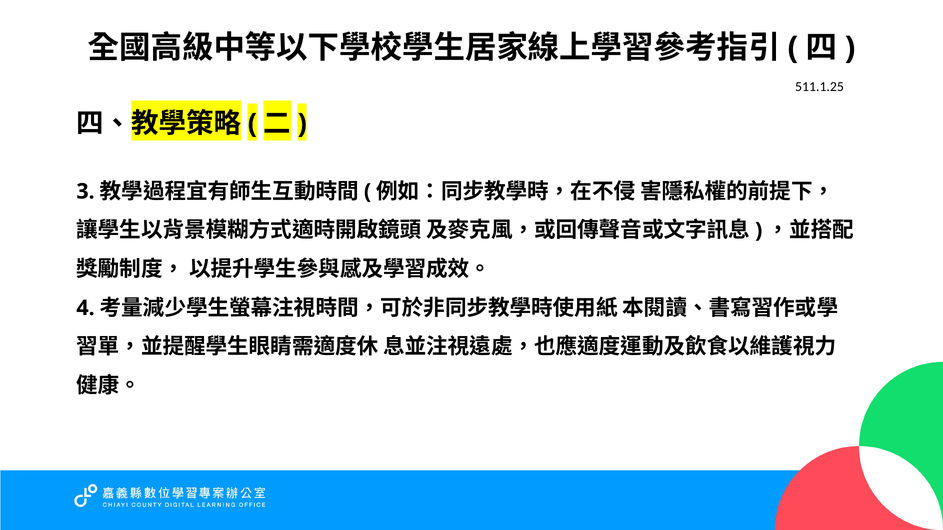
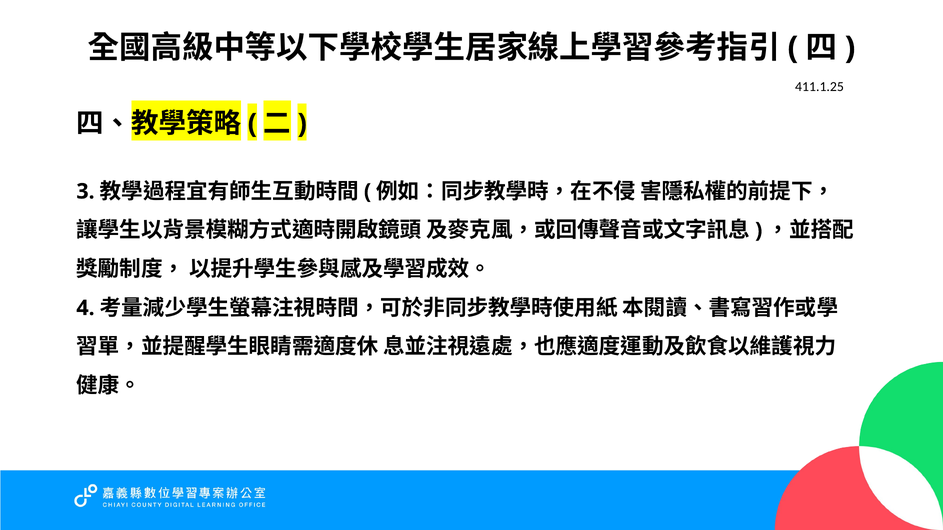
511.1.25: 511.1.25 -> 411.1.25
